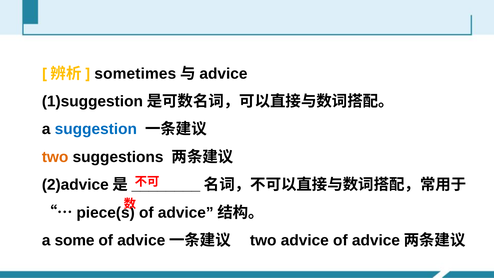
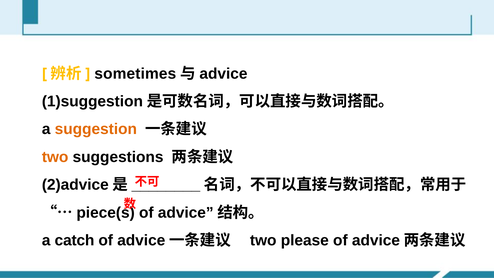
suggestion colour: blue -> orange
some: some -> catch
two advice: advice -> please
